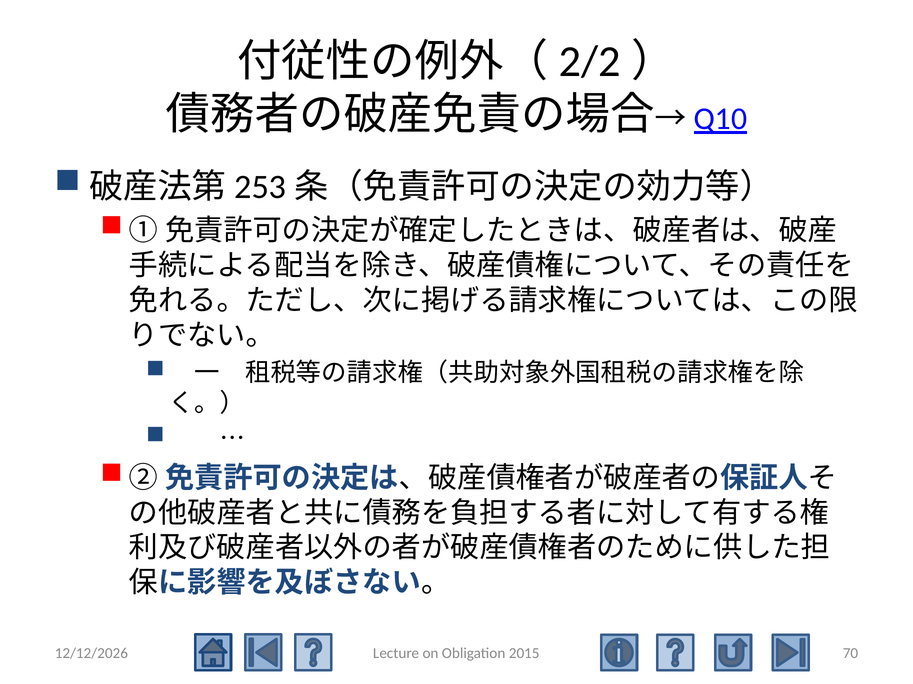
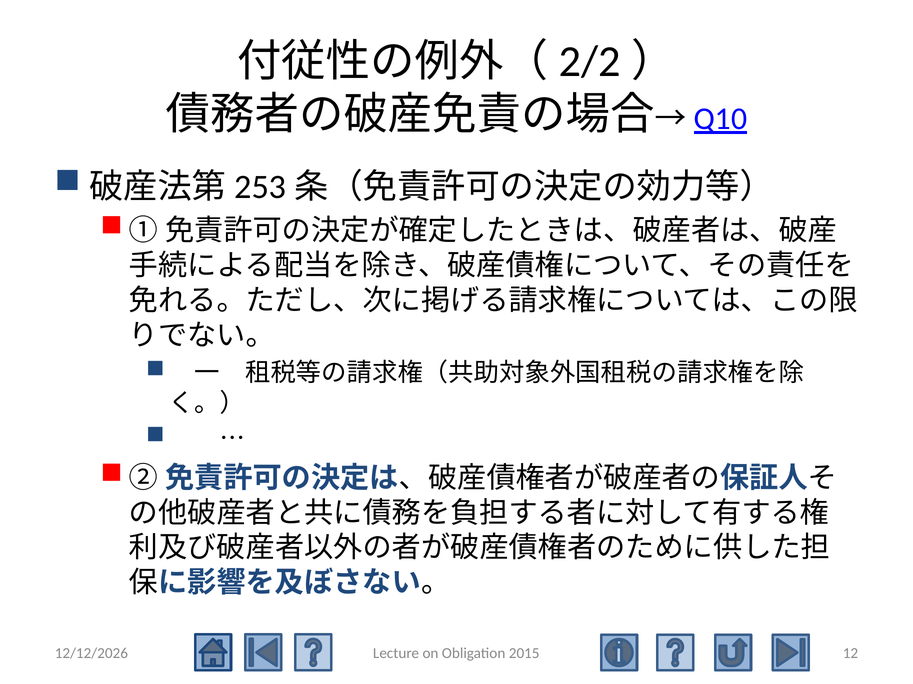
70: 70 -> 12
